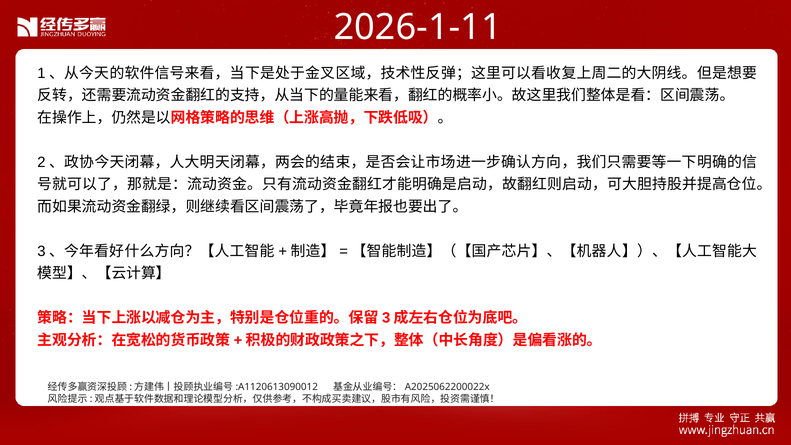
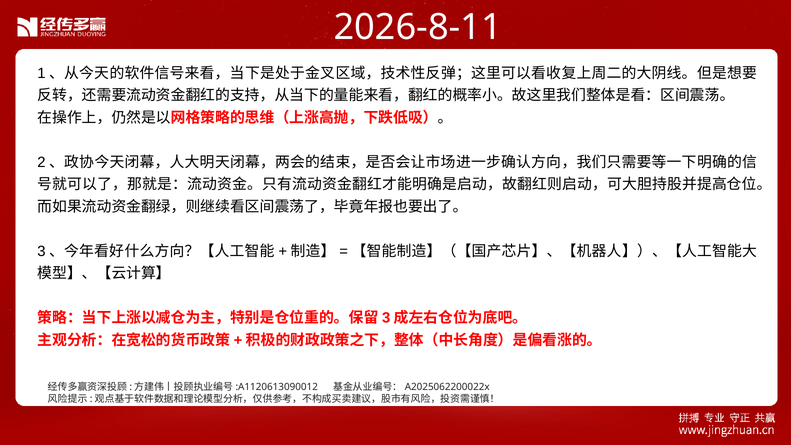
2026-1-11: 2026-1-11 -> 2026-8-11
